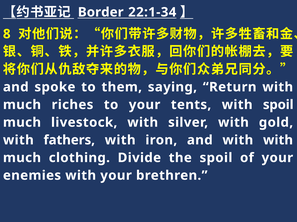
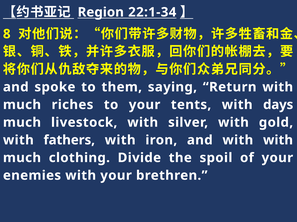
Border: Border -> Region
with spoil: spoil -> days
